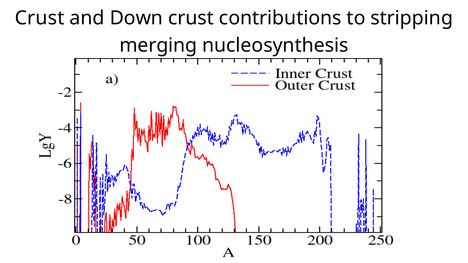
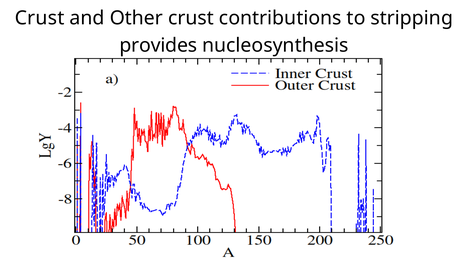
Down: Down -> Other
merging: merging -> provides
